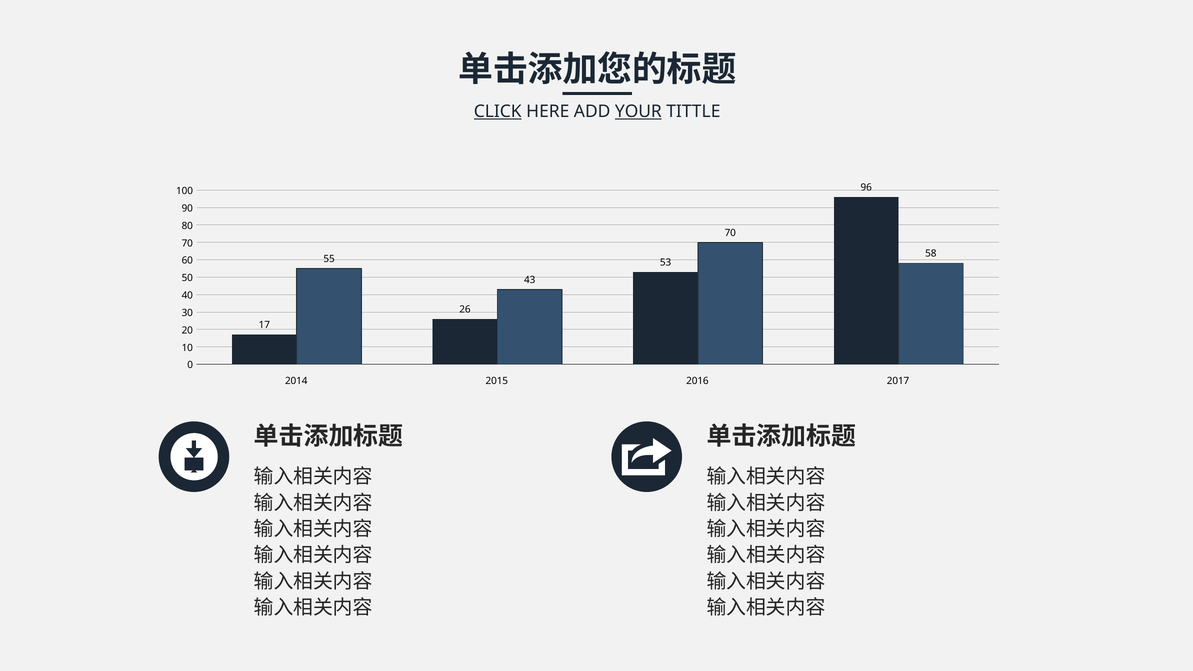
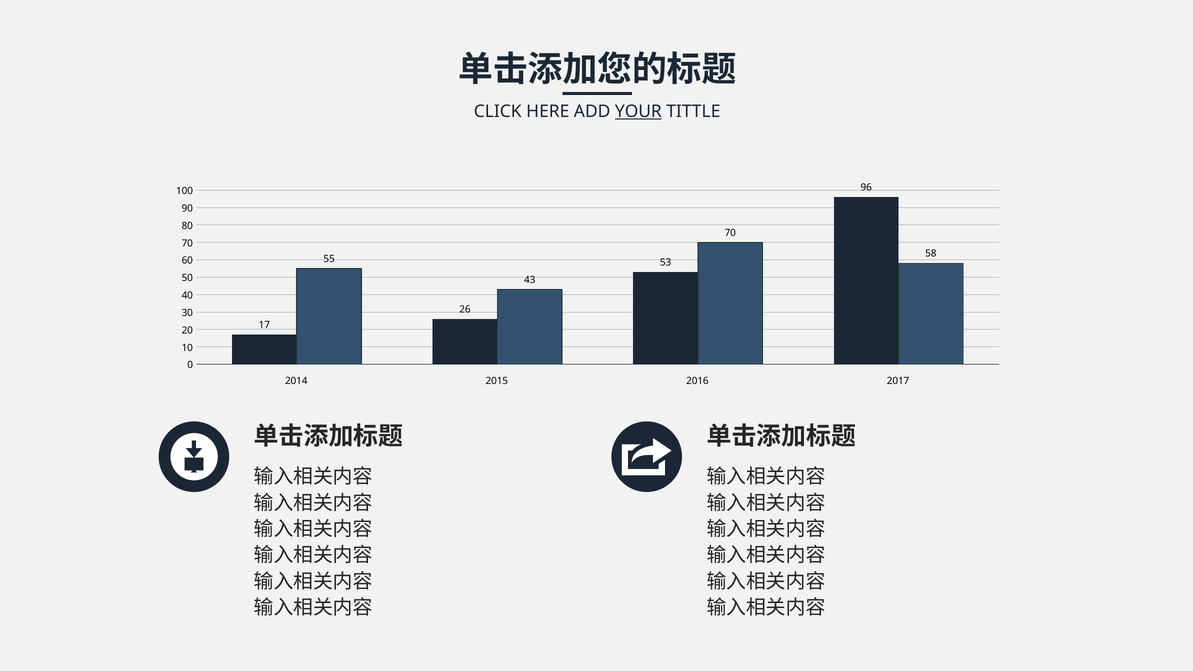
CLICK underline: present -> none
